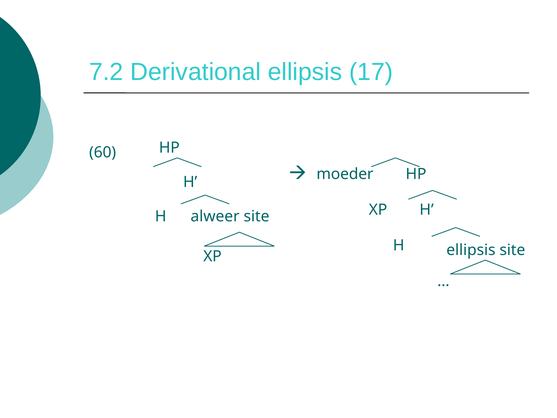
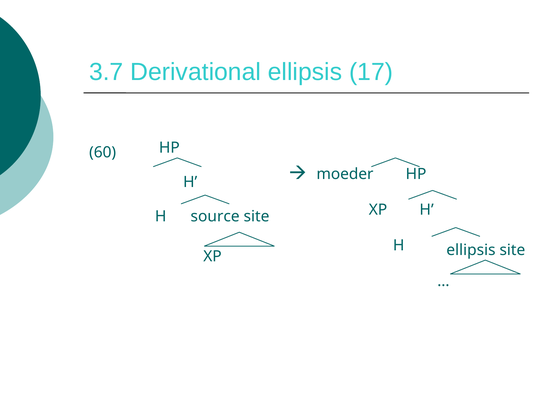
7.2: 7.2 -> 3.7
alweer: alweer -> source
